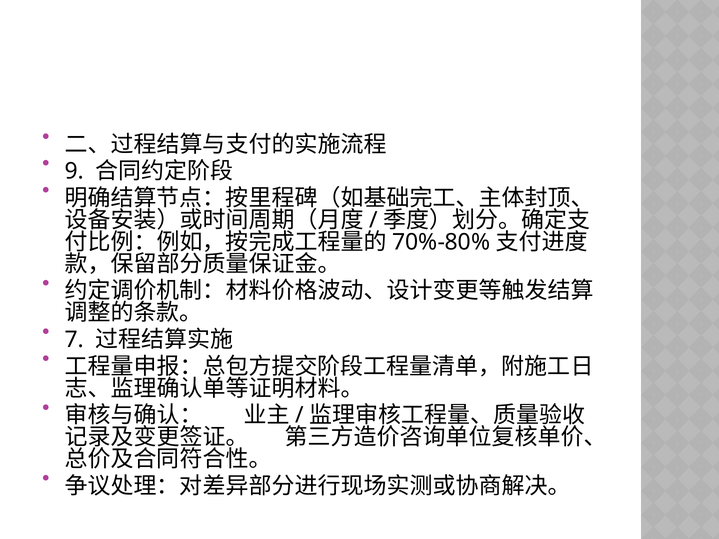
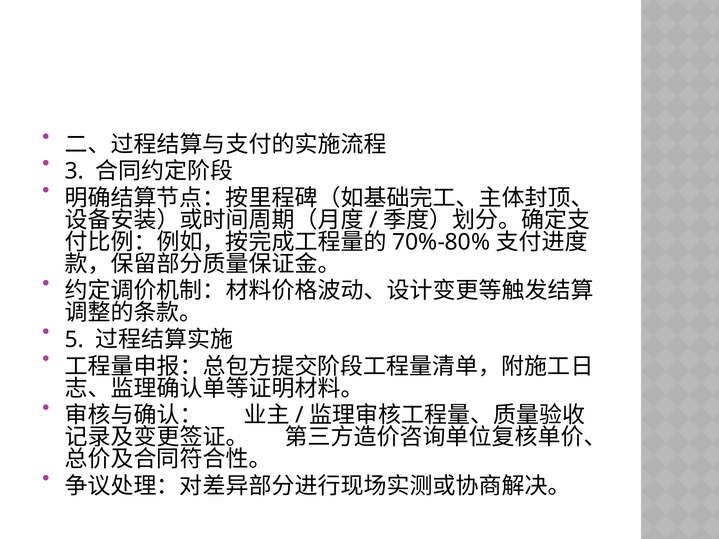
9: 9 -> 3
7: 7 -> 5
